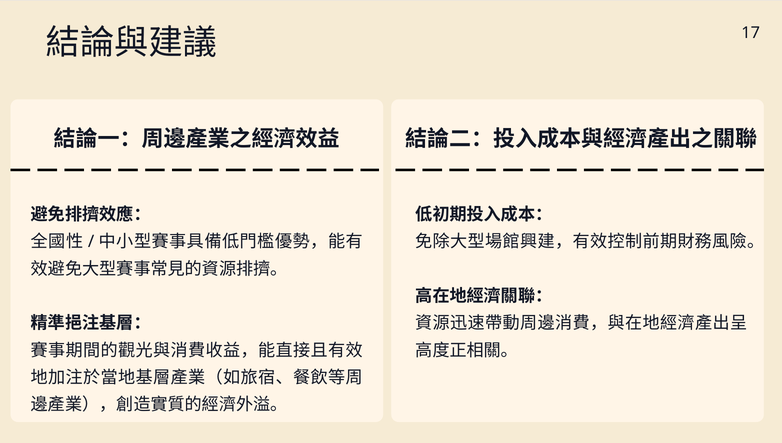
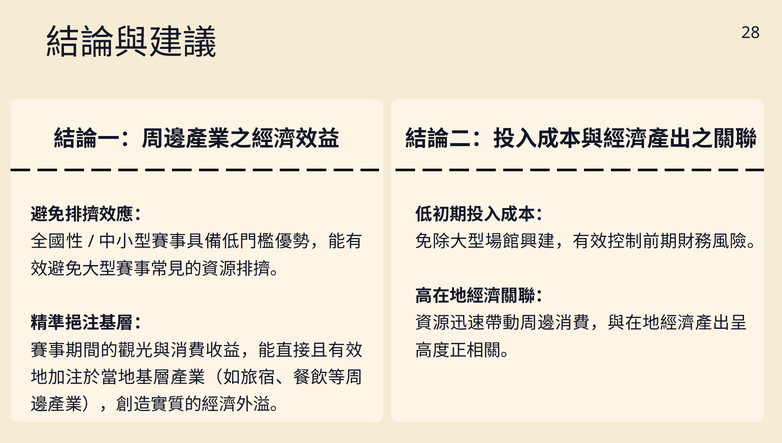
17: 17 -> 28
